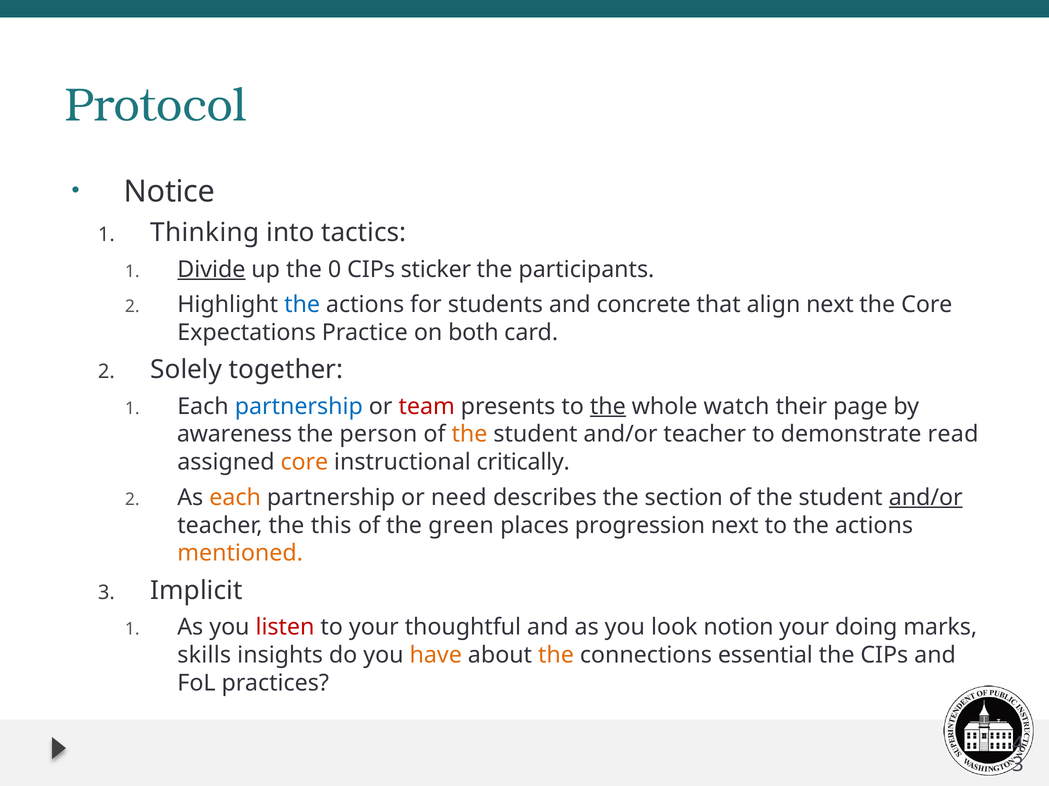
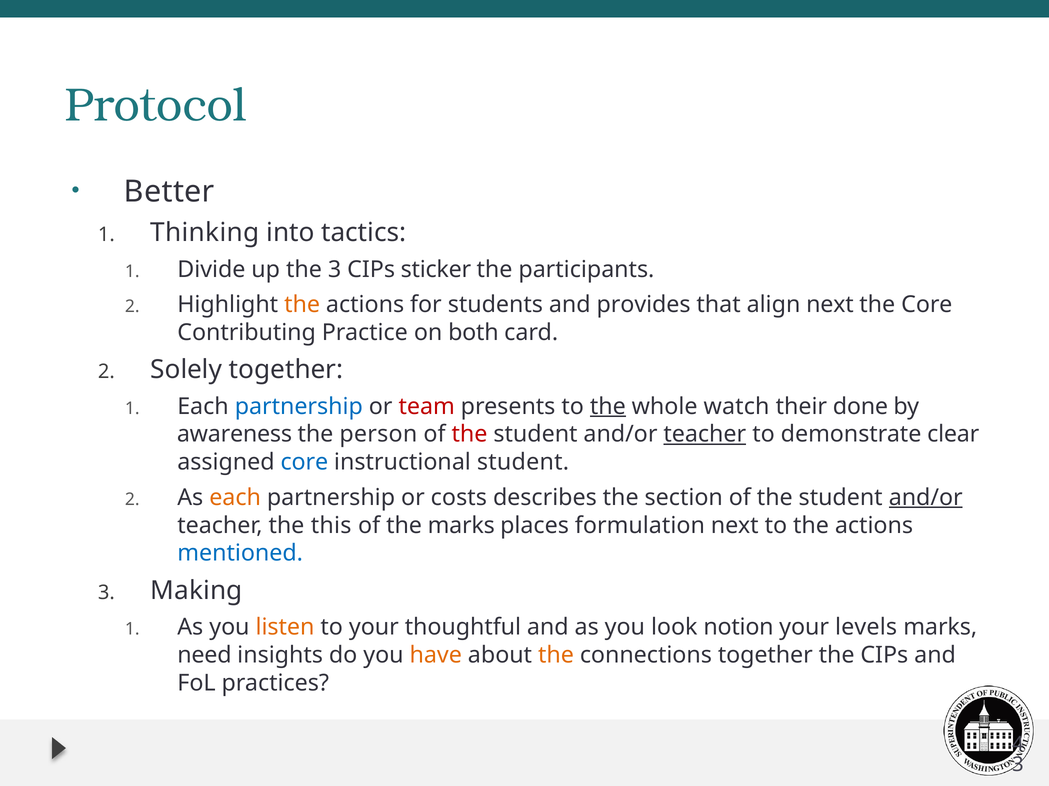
Notice: Notice -> Better
Divide underline: present -> none
the 0: 0 -> 3
the at (302, 305) colour: blue -> orange
concrete: concrete -> provides
Expectations: Expectations -> Contributing
page: page -> done
the at (469, 435) colour: orange -> red
teacher at (705, 435) underline: none -> present
read: read -> clear
core at (304, 463) colour: orange -> blue
instructional critically: critically -> student
need: need -> costs
the green: green -> marks
progression: progression -> formulation
mentioned colour: orange -> blue
Implicit: Implicit -> Making
listen colour: red -> orange
doing: doing -> levels
skills: skills -> need
connections essential: essential -> together
